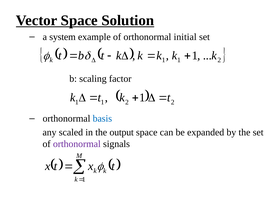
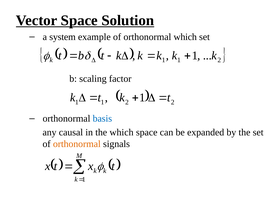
orthonormal initial: initial -> which
scaled: scaled -> causal
the output: output -> which
orthonormal at (77, 144) colour: purple -> orange
